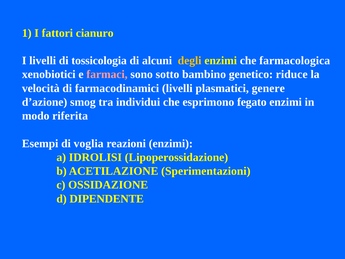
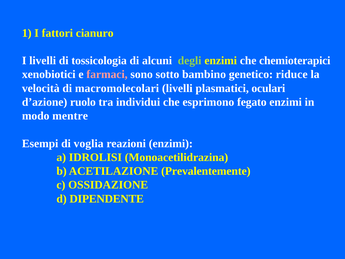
degli colour: yellow -> light green
farmacologica: farmacologica -> chemioterapici
farmacodinamici: farmacodinamici -> macromolecolari
genere: genere -> oculari
smog: smog -> ruolo
riferita: riferita -> mentre
Lipoperossidazione: Lipoperossidazione -> Monoacetilidrazina
Sperimentazioni: Sperimentazioni -> Prevalentemente
